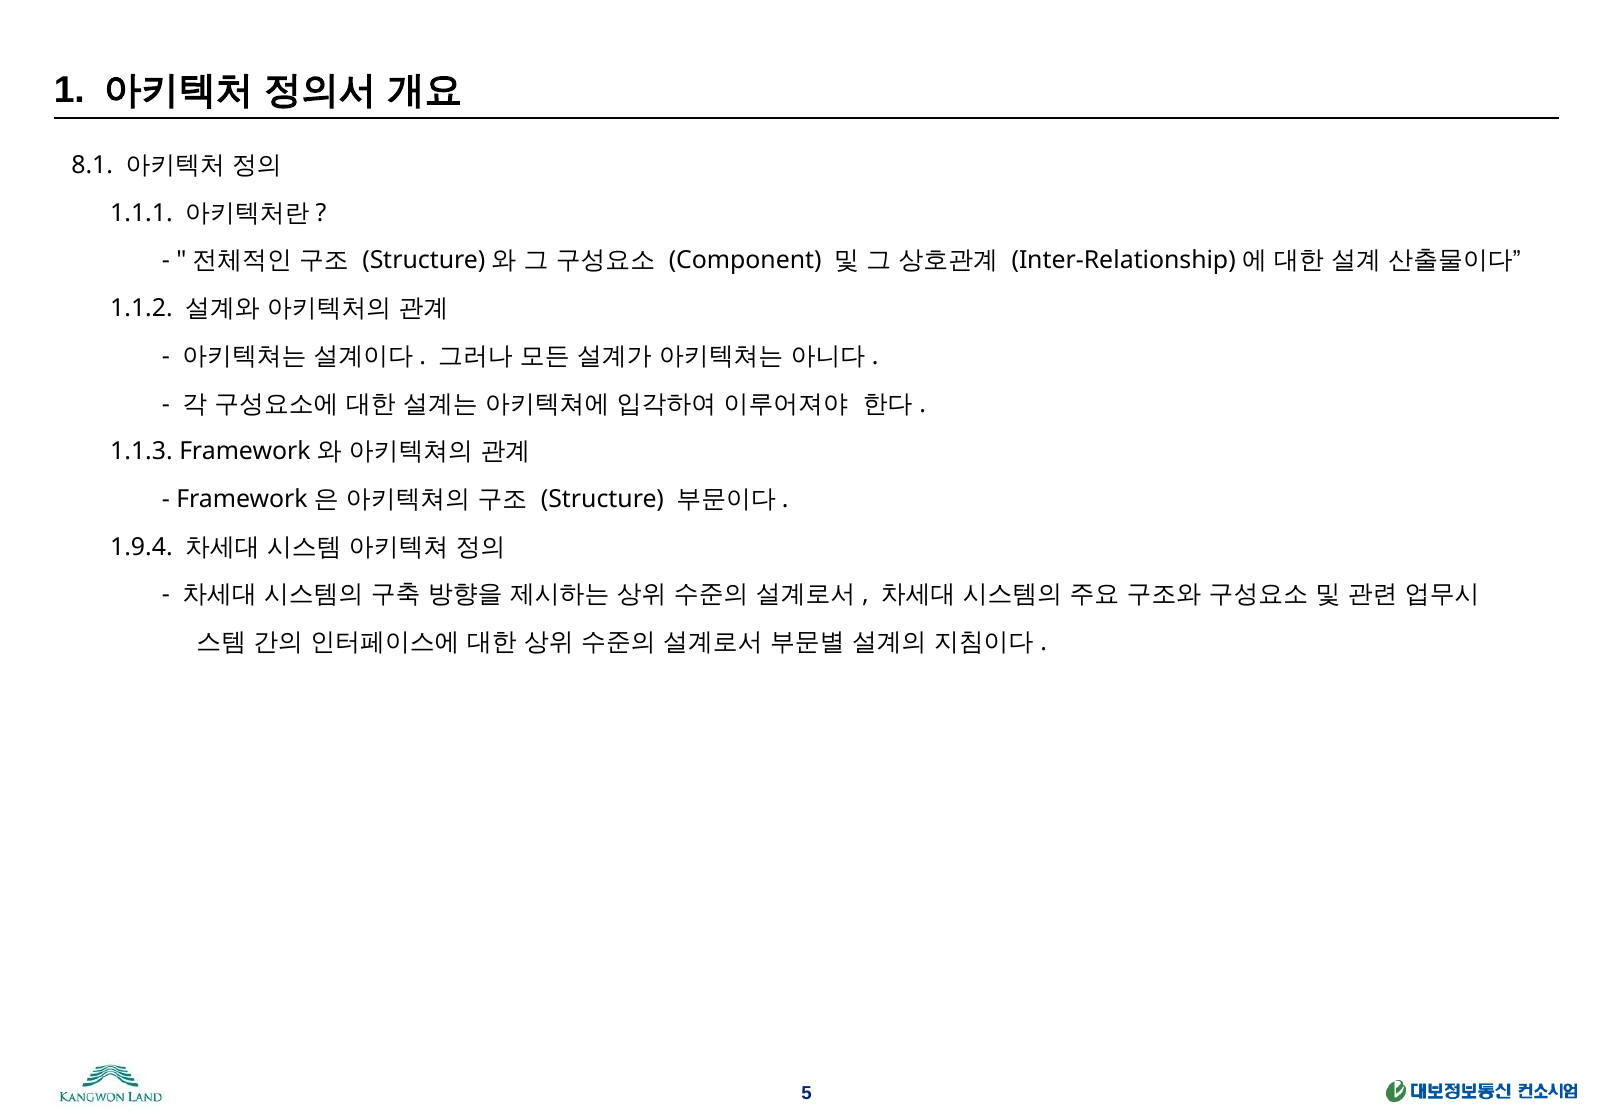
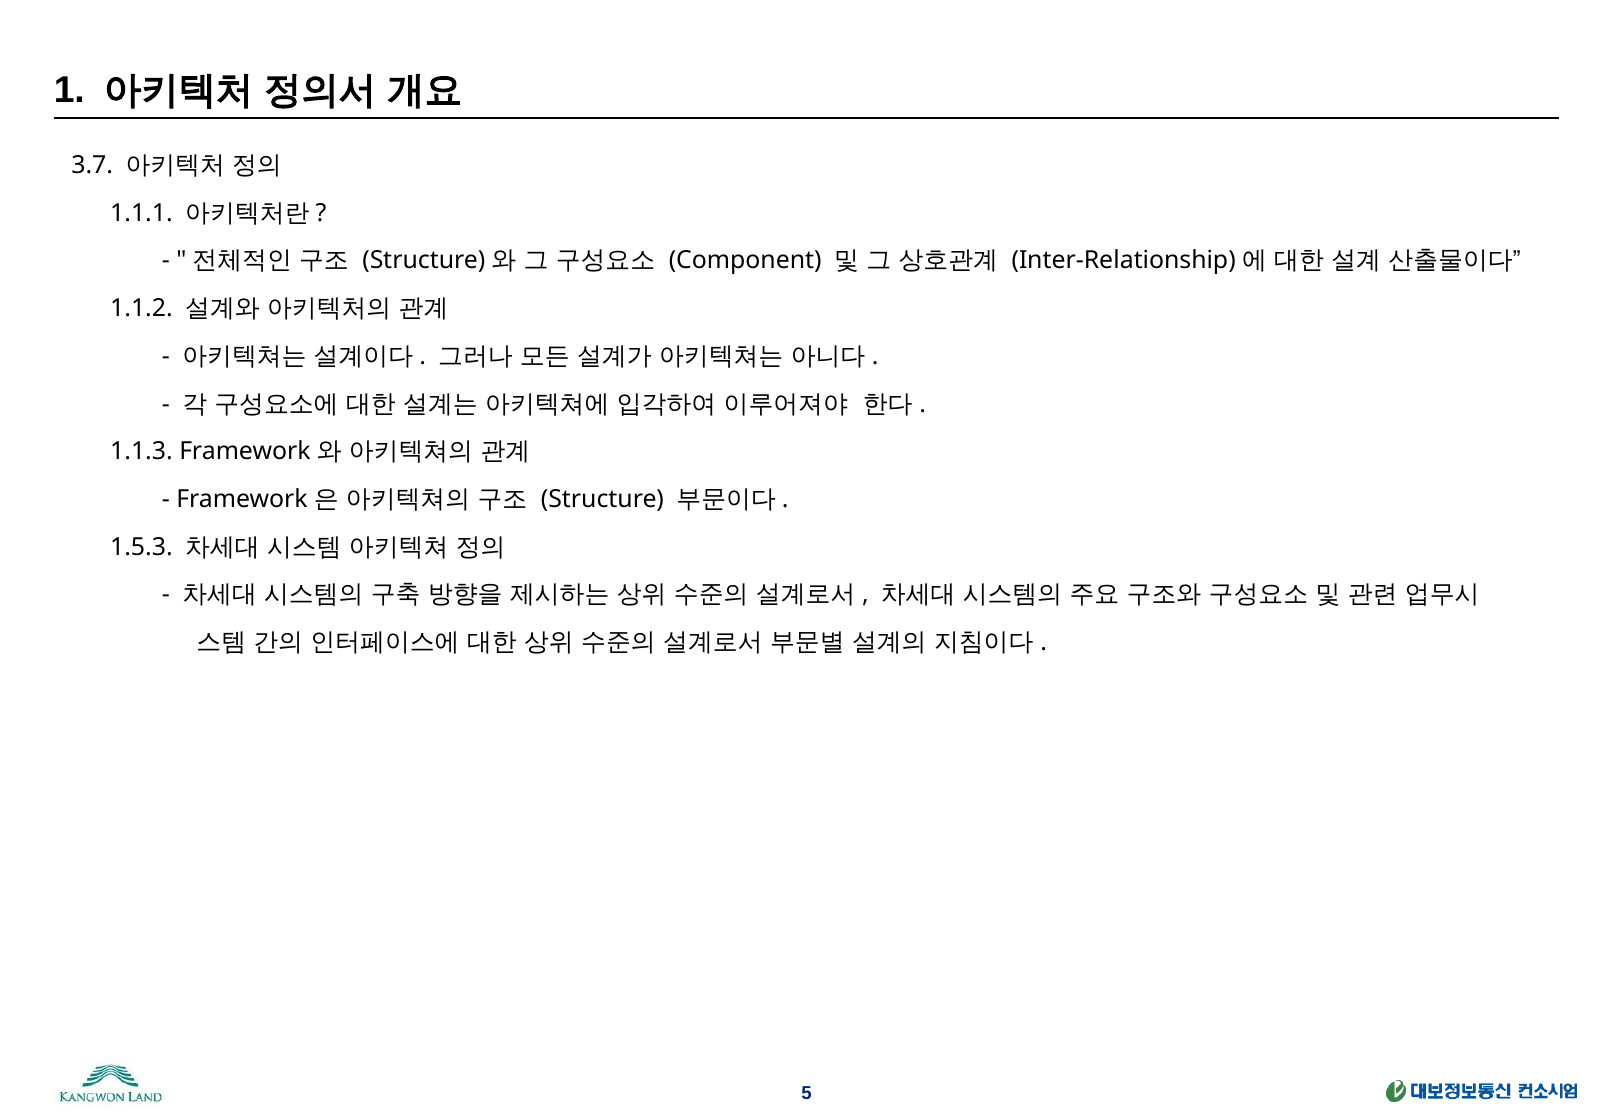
8.1: 8.1 -> 3.7
1.9.4: 1.9.4 -> 1.5.3
